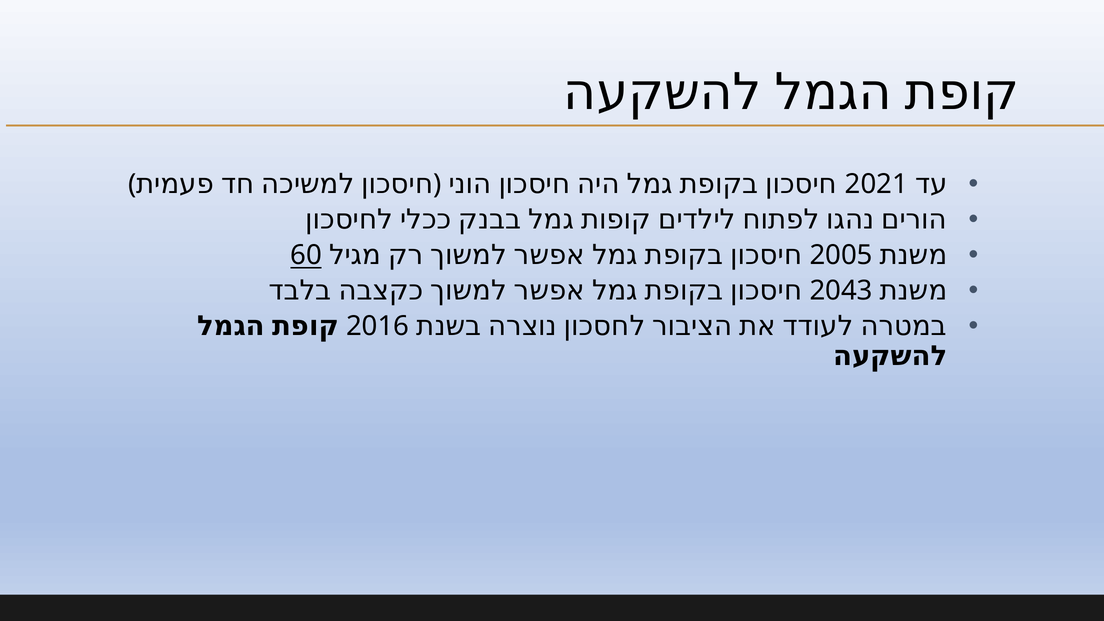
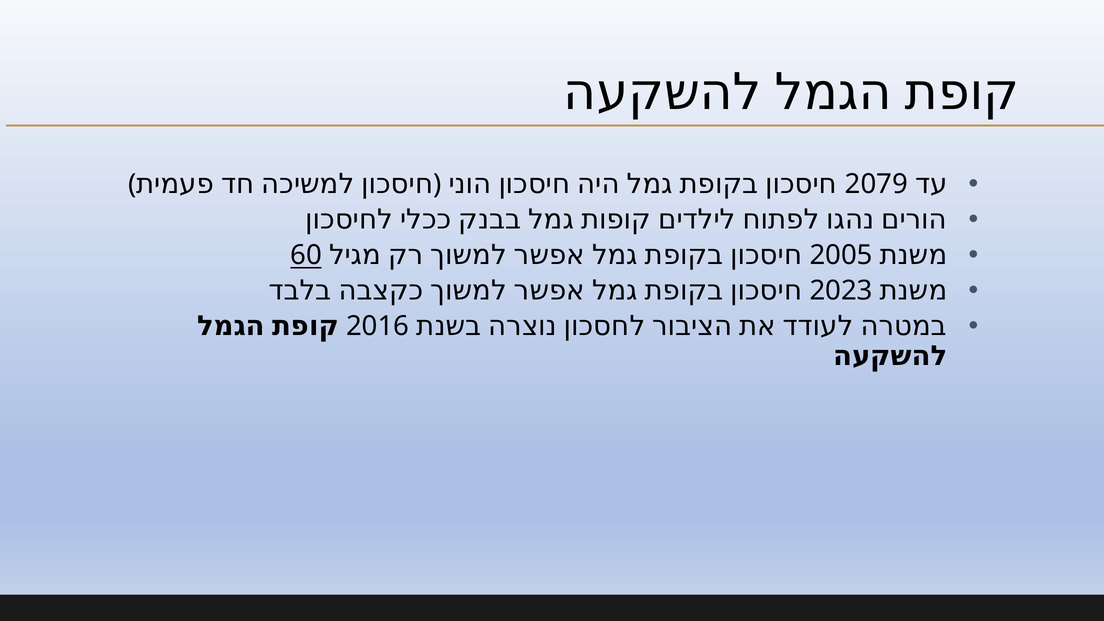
2021: 2021 -> 2079
2043: 2043 -> 2023
